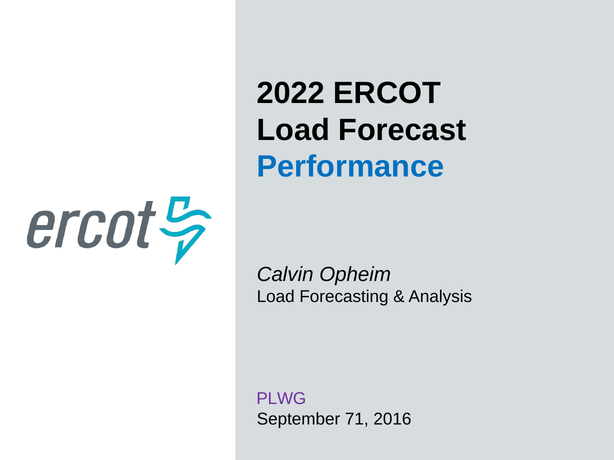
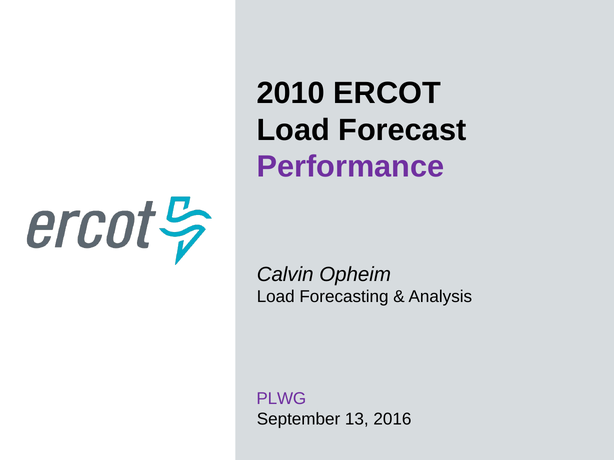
2022: 2022 -> 2010
Performance colour: blue -> purple
71: 71 -> 13
